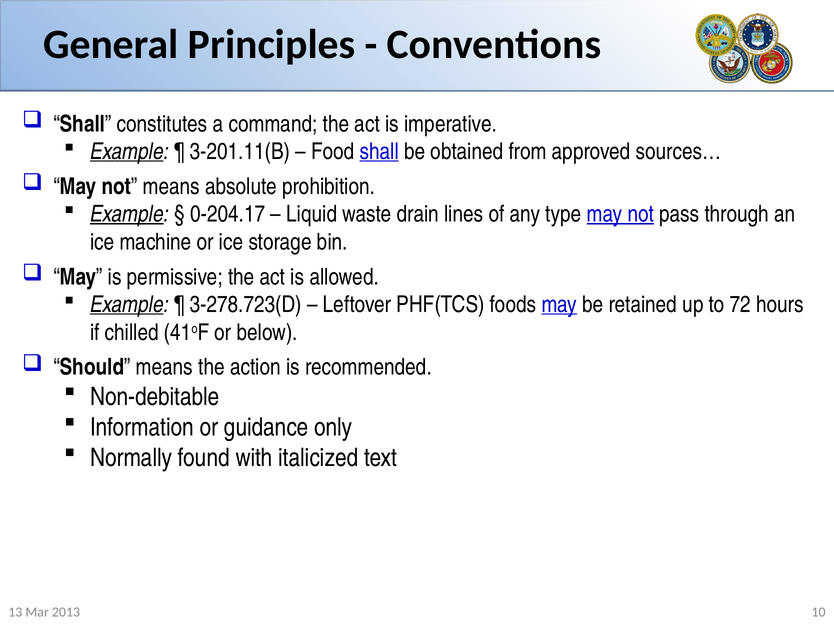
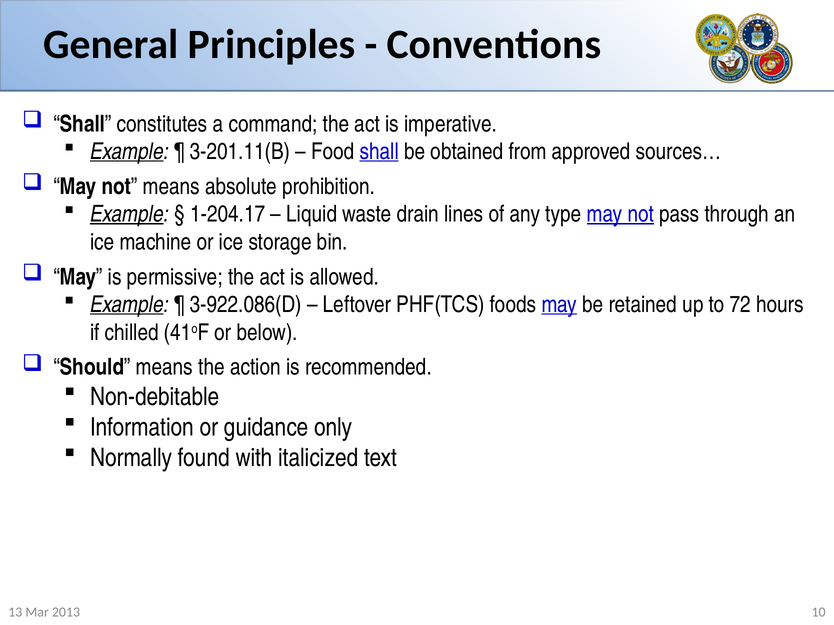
0-204.17: 0-204.17 -> 1-204.17
3-278.723(D: 3-278.723(D -> 3-922.086(D
